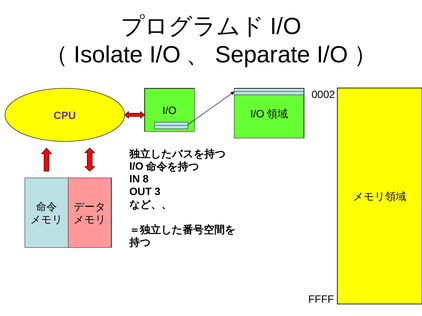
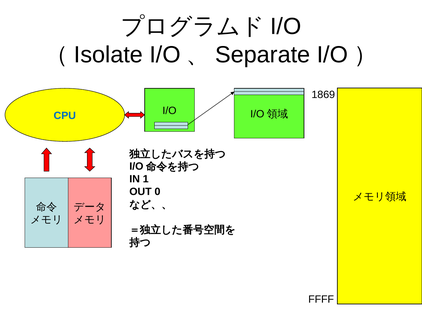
0002: 0002 -> 1869
CPU colour: purple -> blue
8: 8 -> 1
3: 3 -> 0
